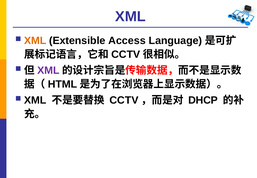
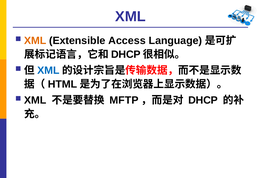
CCTV at (126, 54): CCTV -> DHCP
XML at (48, 70) colour: purple -> blue
CCTV at (124, 100): CCTV -> MFTP
